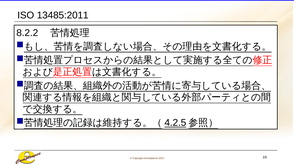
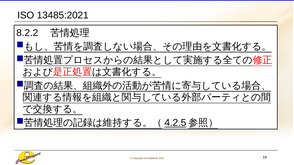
13485:2011: 13485:2011 -> 13485:2021
